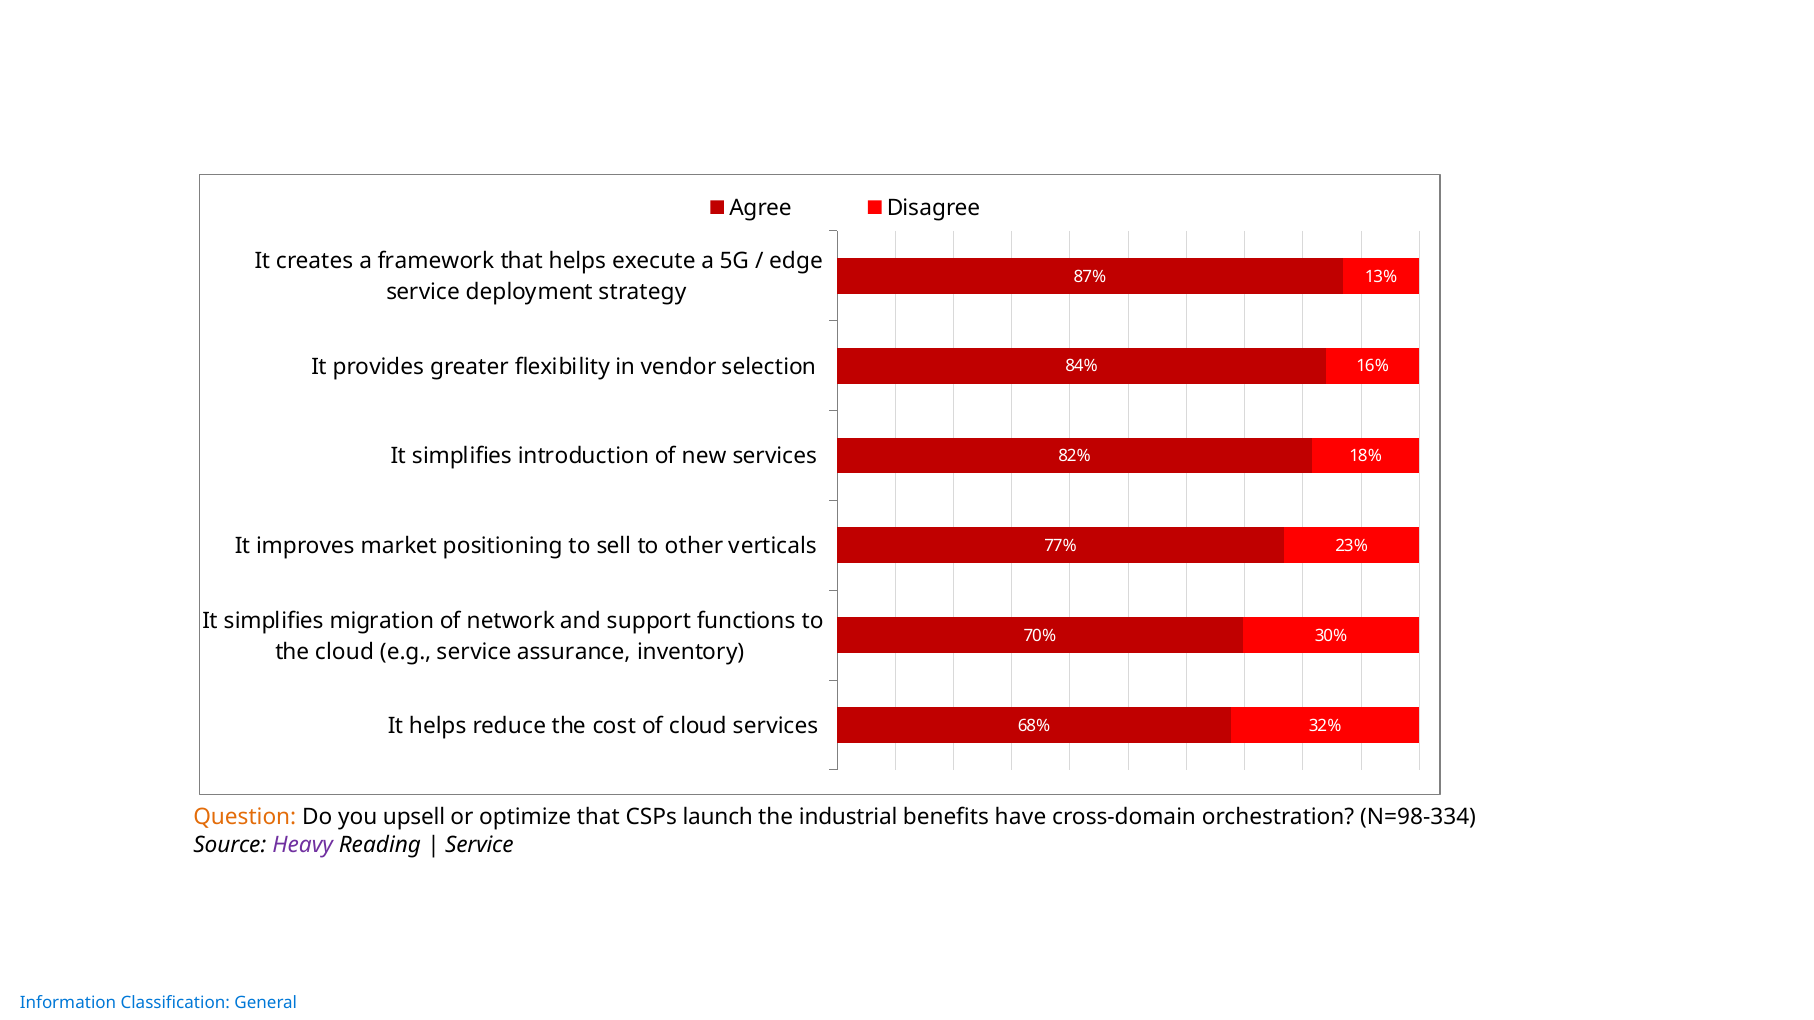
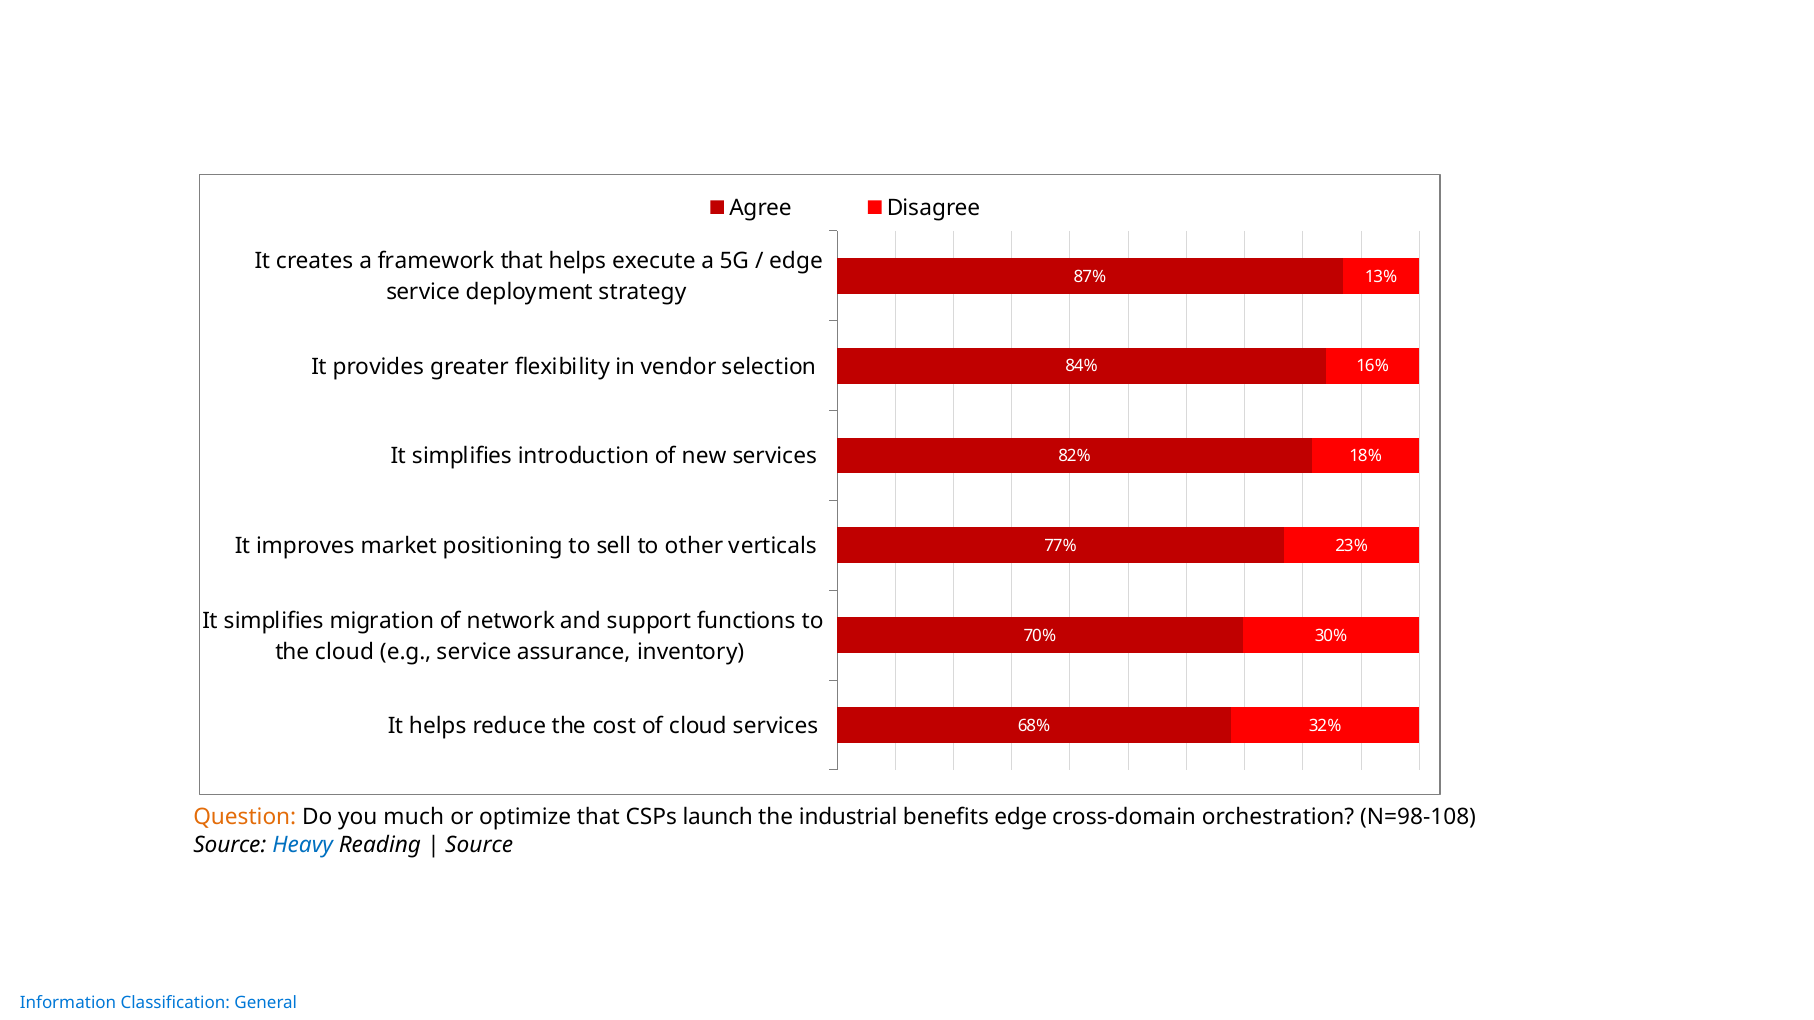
upsell: upsell -> much
benefits have: have -> edge
N=98-334: N=98-334 -> N=98-108
Heavy colour: purple -> blue
Service at (479, 845): Service -> Source
